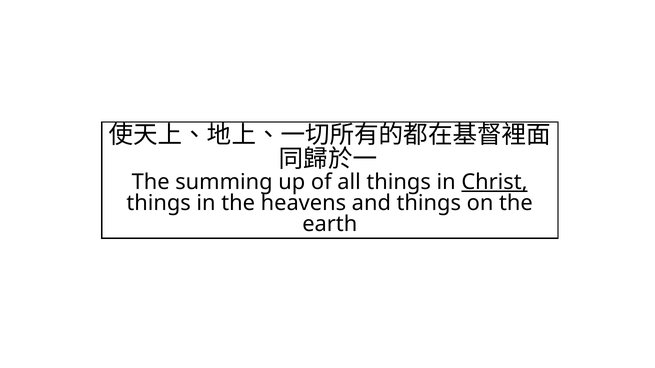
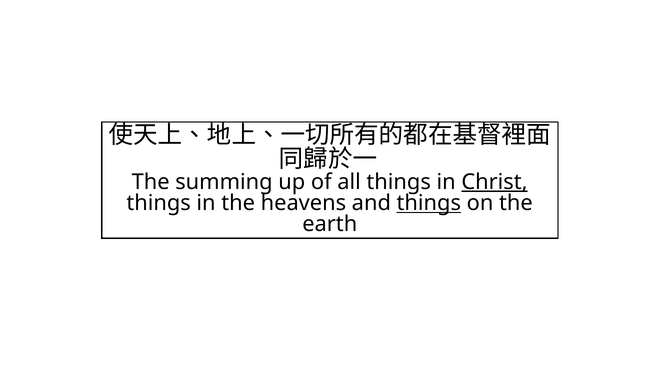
things at (429, 203) underline: none -> present
